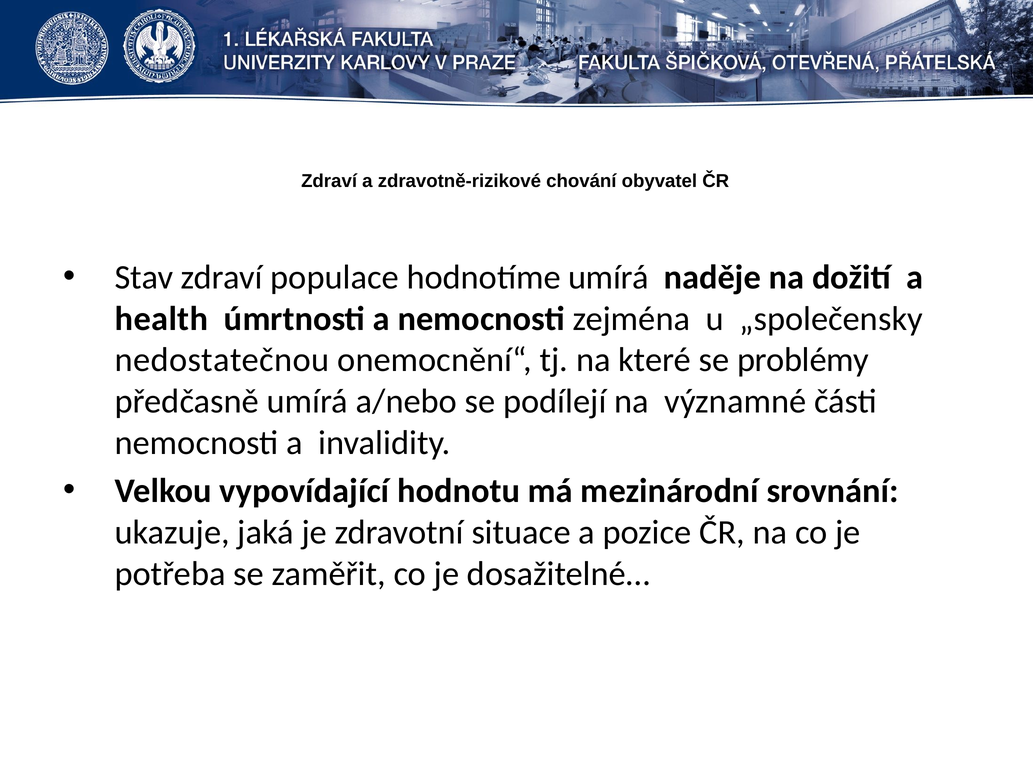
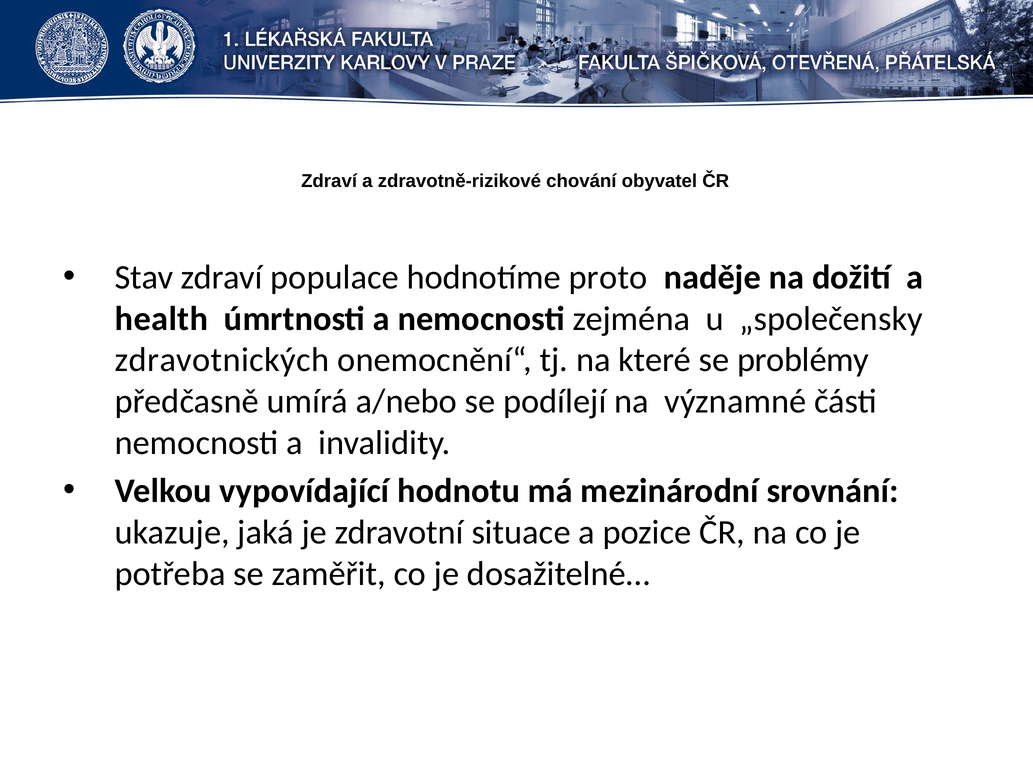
hodnotíme umírá: umírá -> proto
nedostatečnou: nedostatečnou -> zdravotnických
